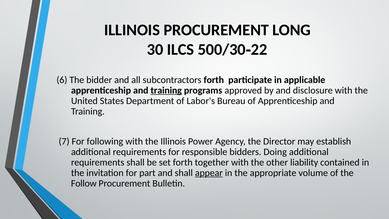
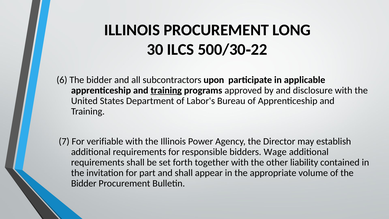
subcontractors forth: forth -> upon
following: following -> verifiable
Doing: Doing -> Wage
appear underline: present -> none
Follow at (84, 183): Follow -> Bidder
